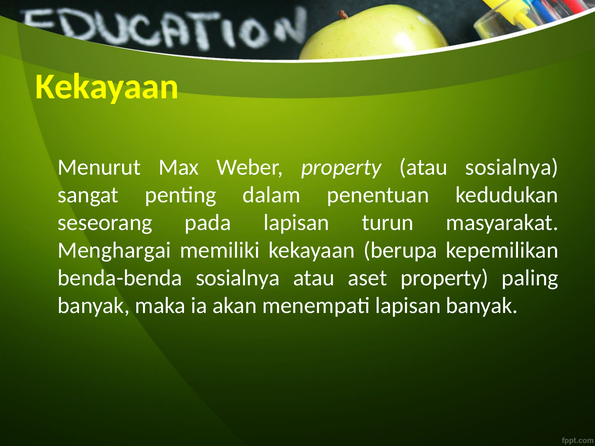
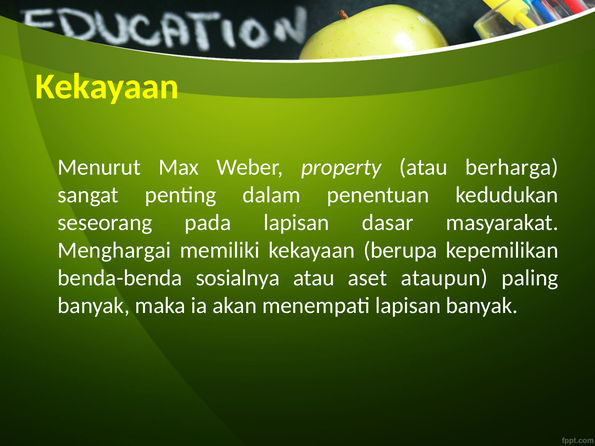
atau sosialnya: sosialnya -> berharga
turun: turun -> dasar
aset property: property -> ataupun
